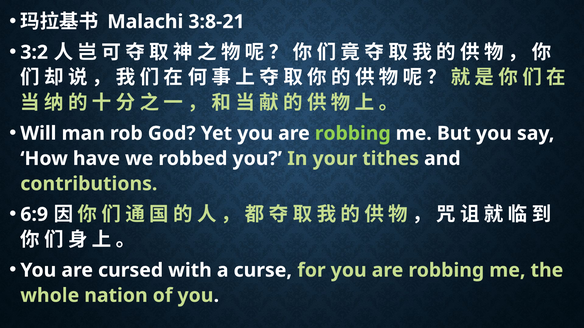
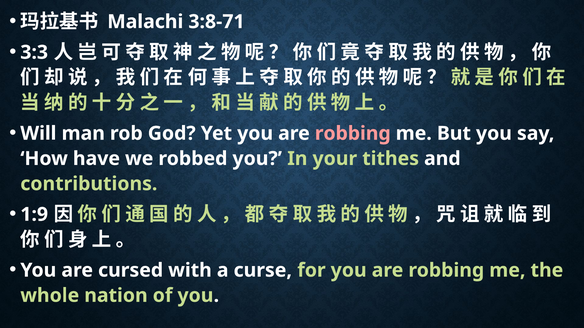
3:8-21: 3:8-21 -> 3:8-71
3:2: 3:2 -> 3:3
robbing at (353, 134) colour: light green -> pink
6:9: 6:9 -> 1:9
